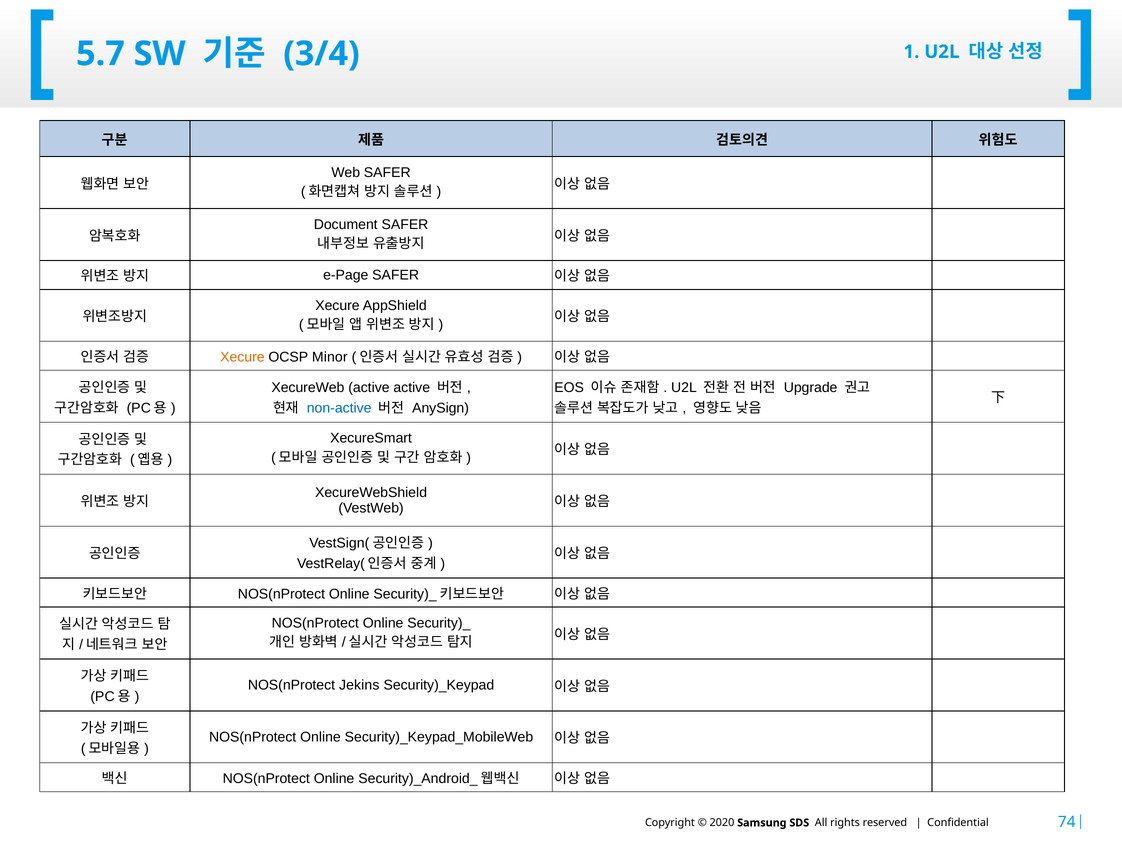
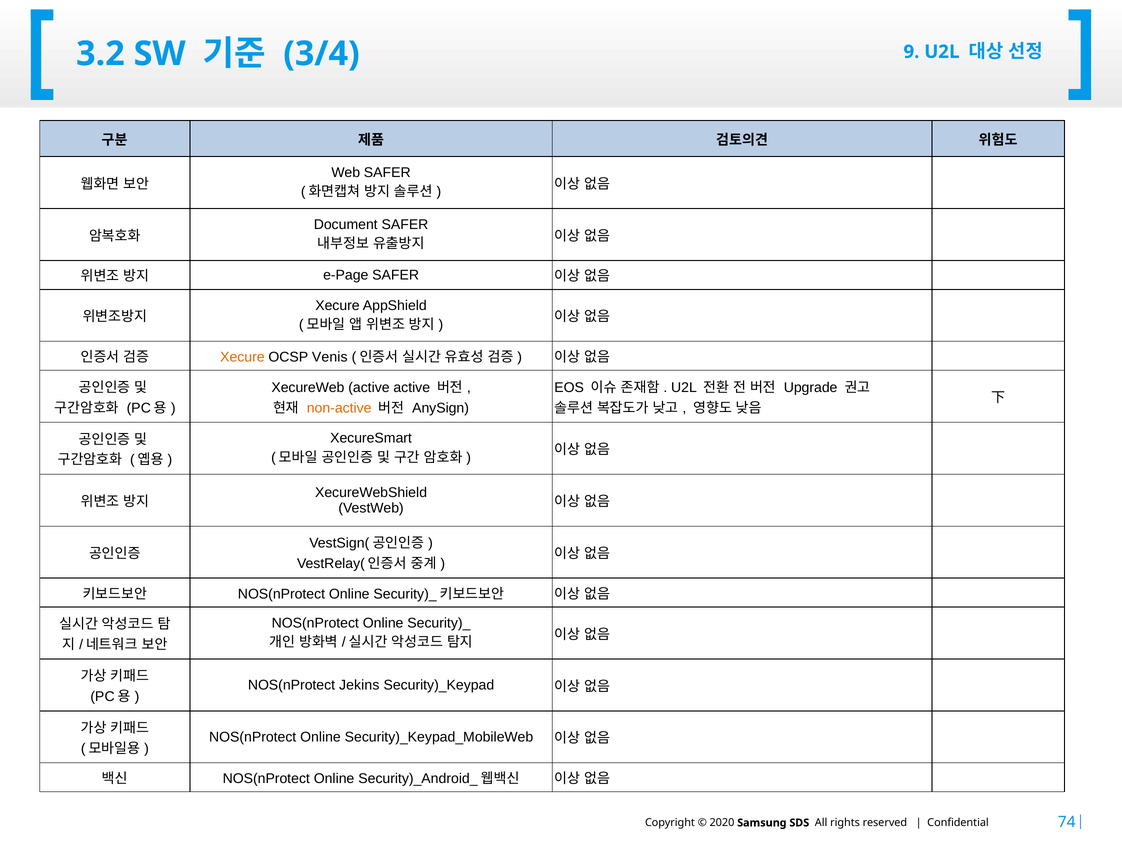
5.7: 5.7 -> 3.2
1: 1 -> 9
Minor: Minor -> Venis
non-active colour: blue -> orange
